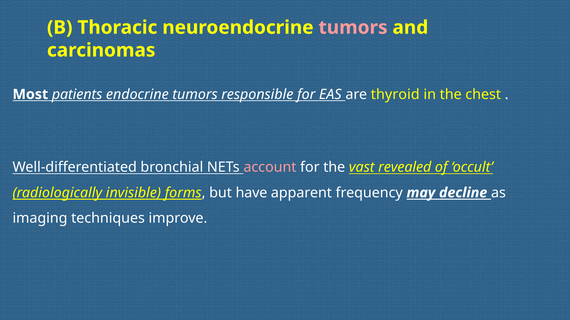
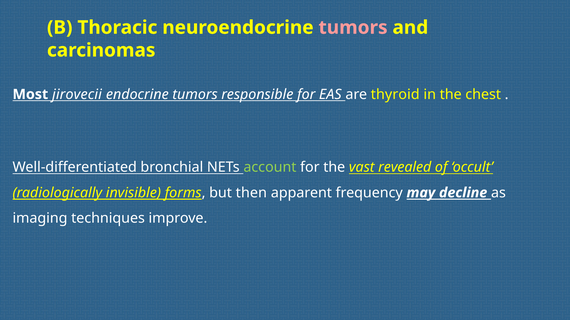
patients: patients -> jirovecii
account colour: pink -> light green
have: have -> then
